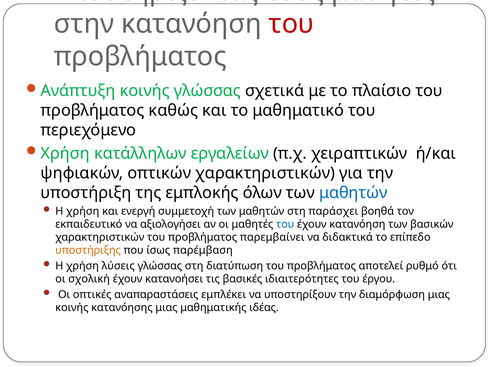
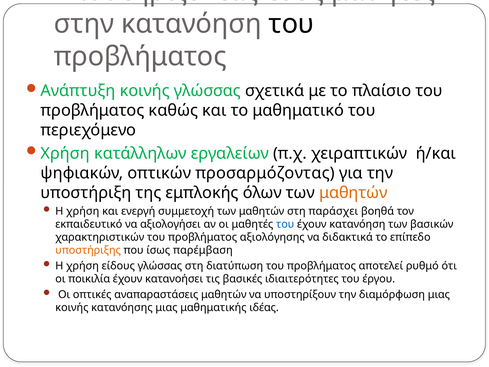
του at (291, 24) colour: red -> black
οπτικών χαρακτηριστικών: χαρακτηριστικών -> προσαρμόζοντας
μαθητών at (353, 193) colour: blue -> orange
παρεμβαίνει: παρεμβαίνει -> αξιολόγησης
λύσεις: λύσεις -> είδους
σχολική: σχολική -> ποικιλία
αναπαραστάσεις εμπλέκει: εμπλέκει -> μαθητών
